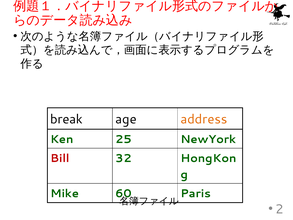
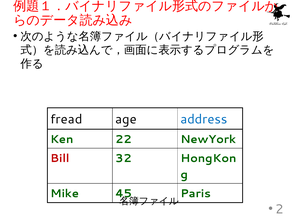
break: break -> fread
address colour: orange -> blue
25: 25 -> 22
60: 60 -> 45
